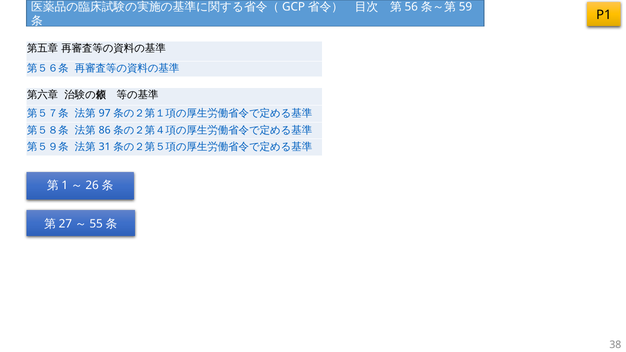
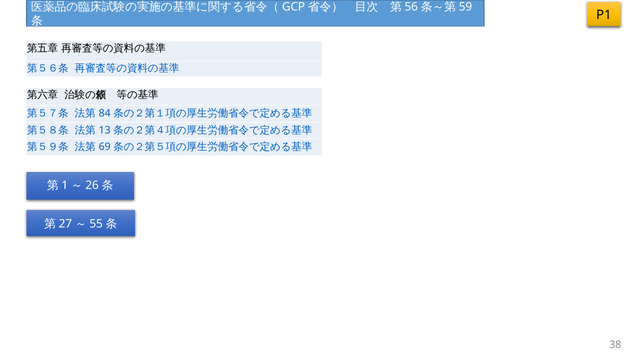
97: 97 -> 84
86: 86 -> 13
31: 31 -> 69
